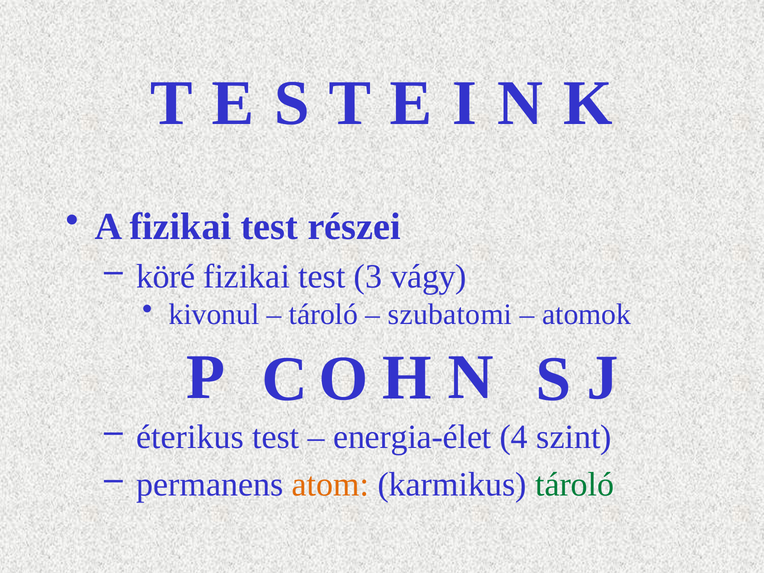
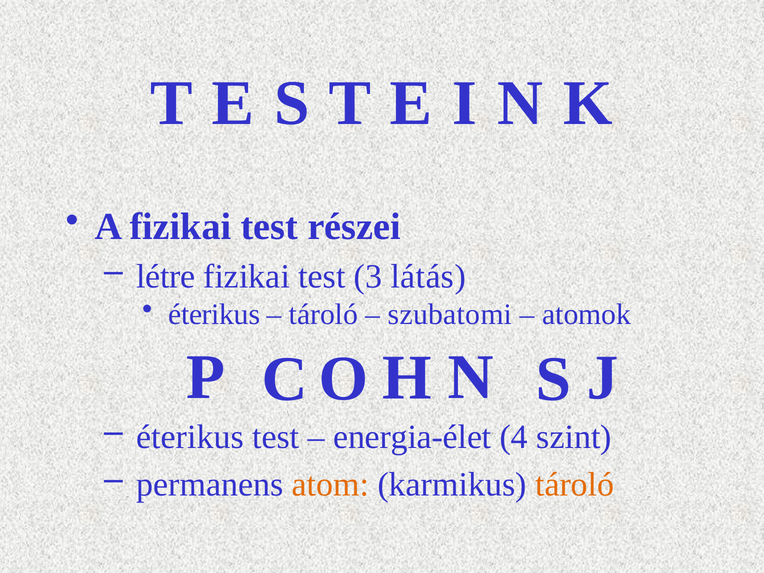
köré: köré -> létre
vágy: vágy -> látás
kivonul at (214, 315): kivonul -> éterikus
tároló at (575, 485) colour: green -> orange
